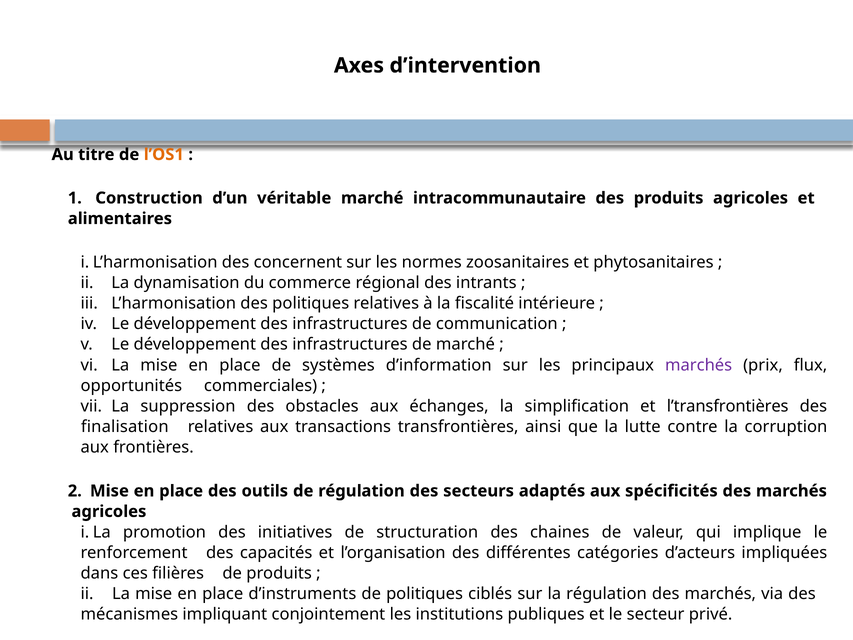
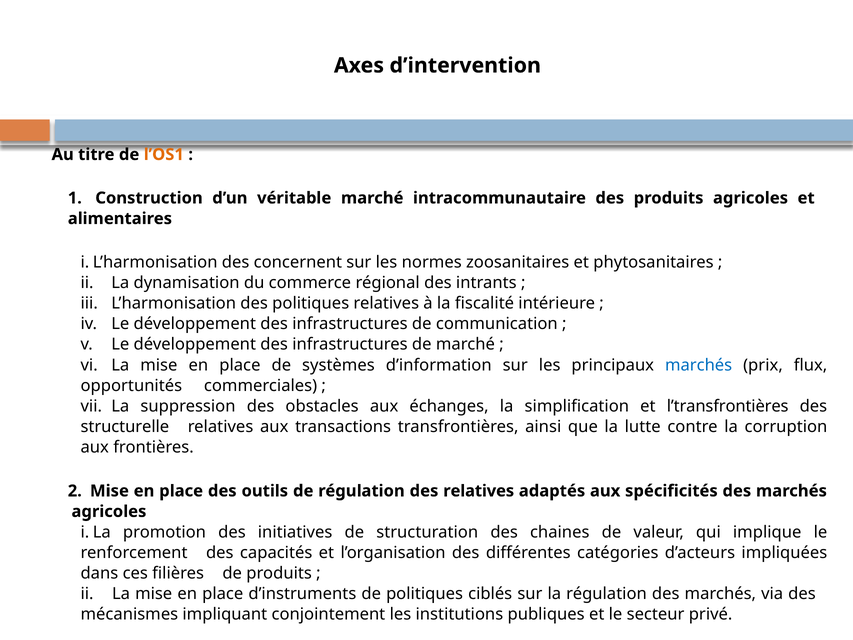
marchés at (699, 365) colour: purple -> blue
finalisation: finalisation -> structurelle
des secteurs: secteurs -> relatives
